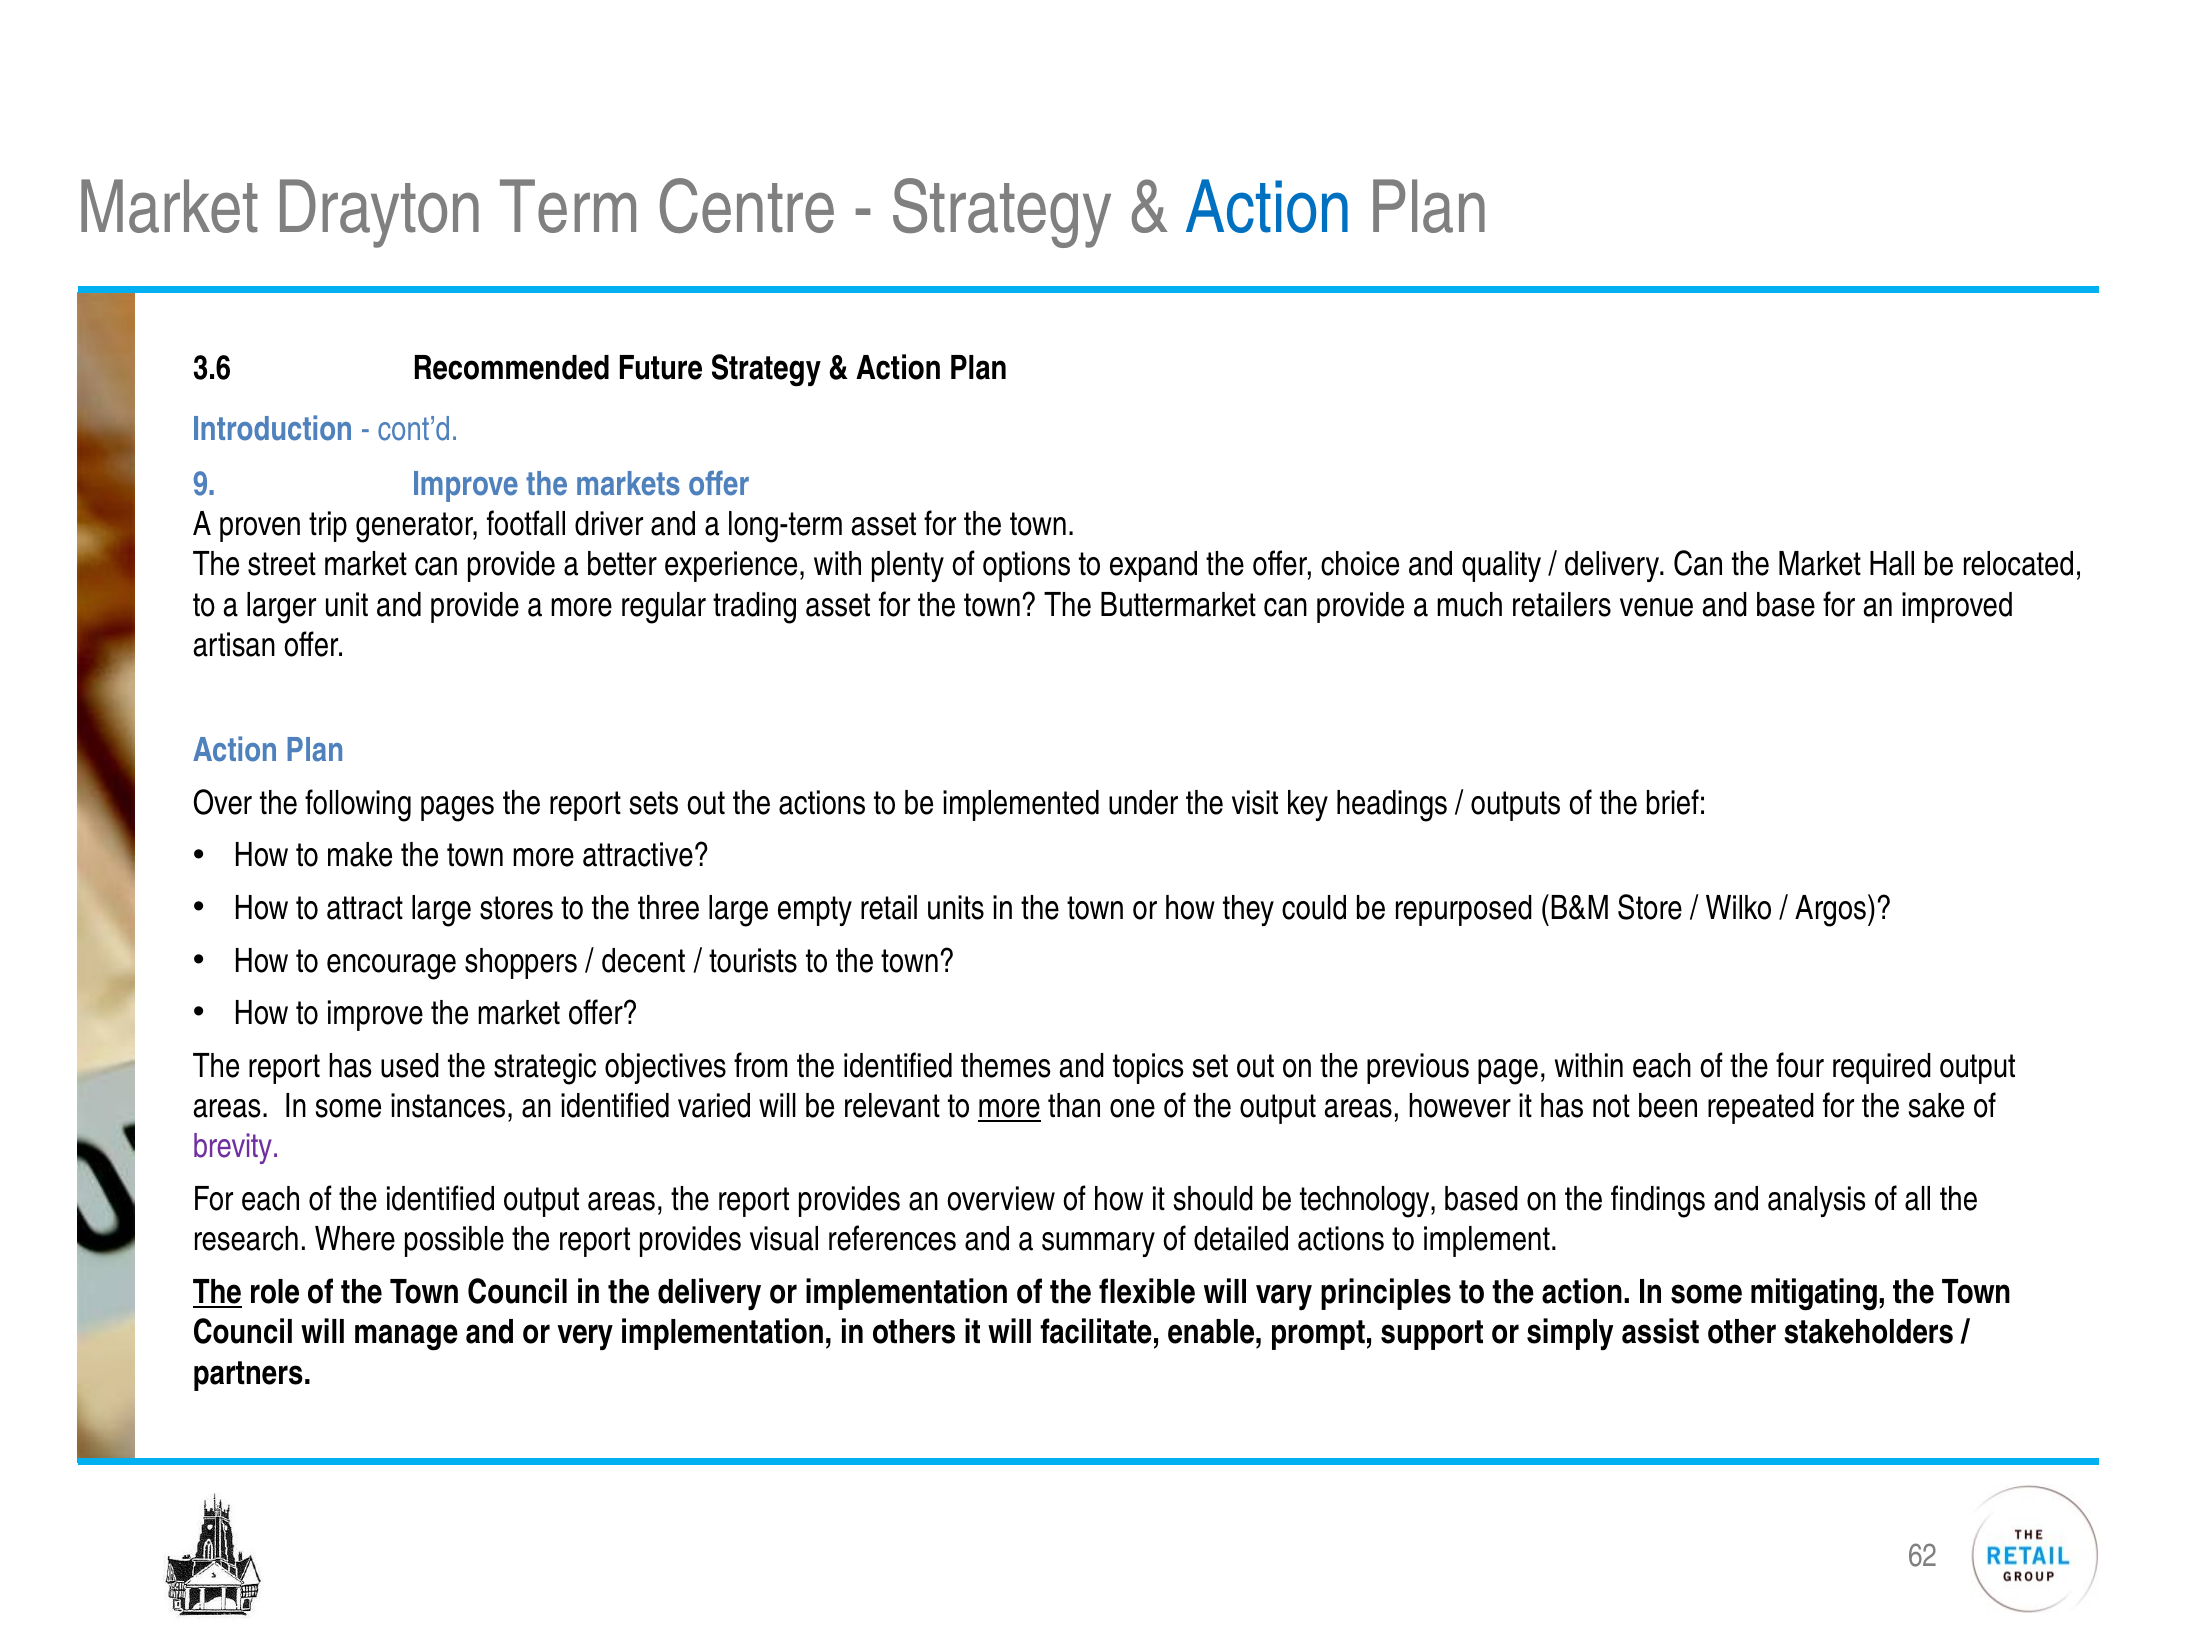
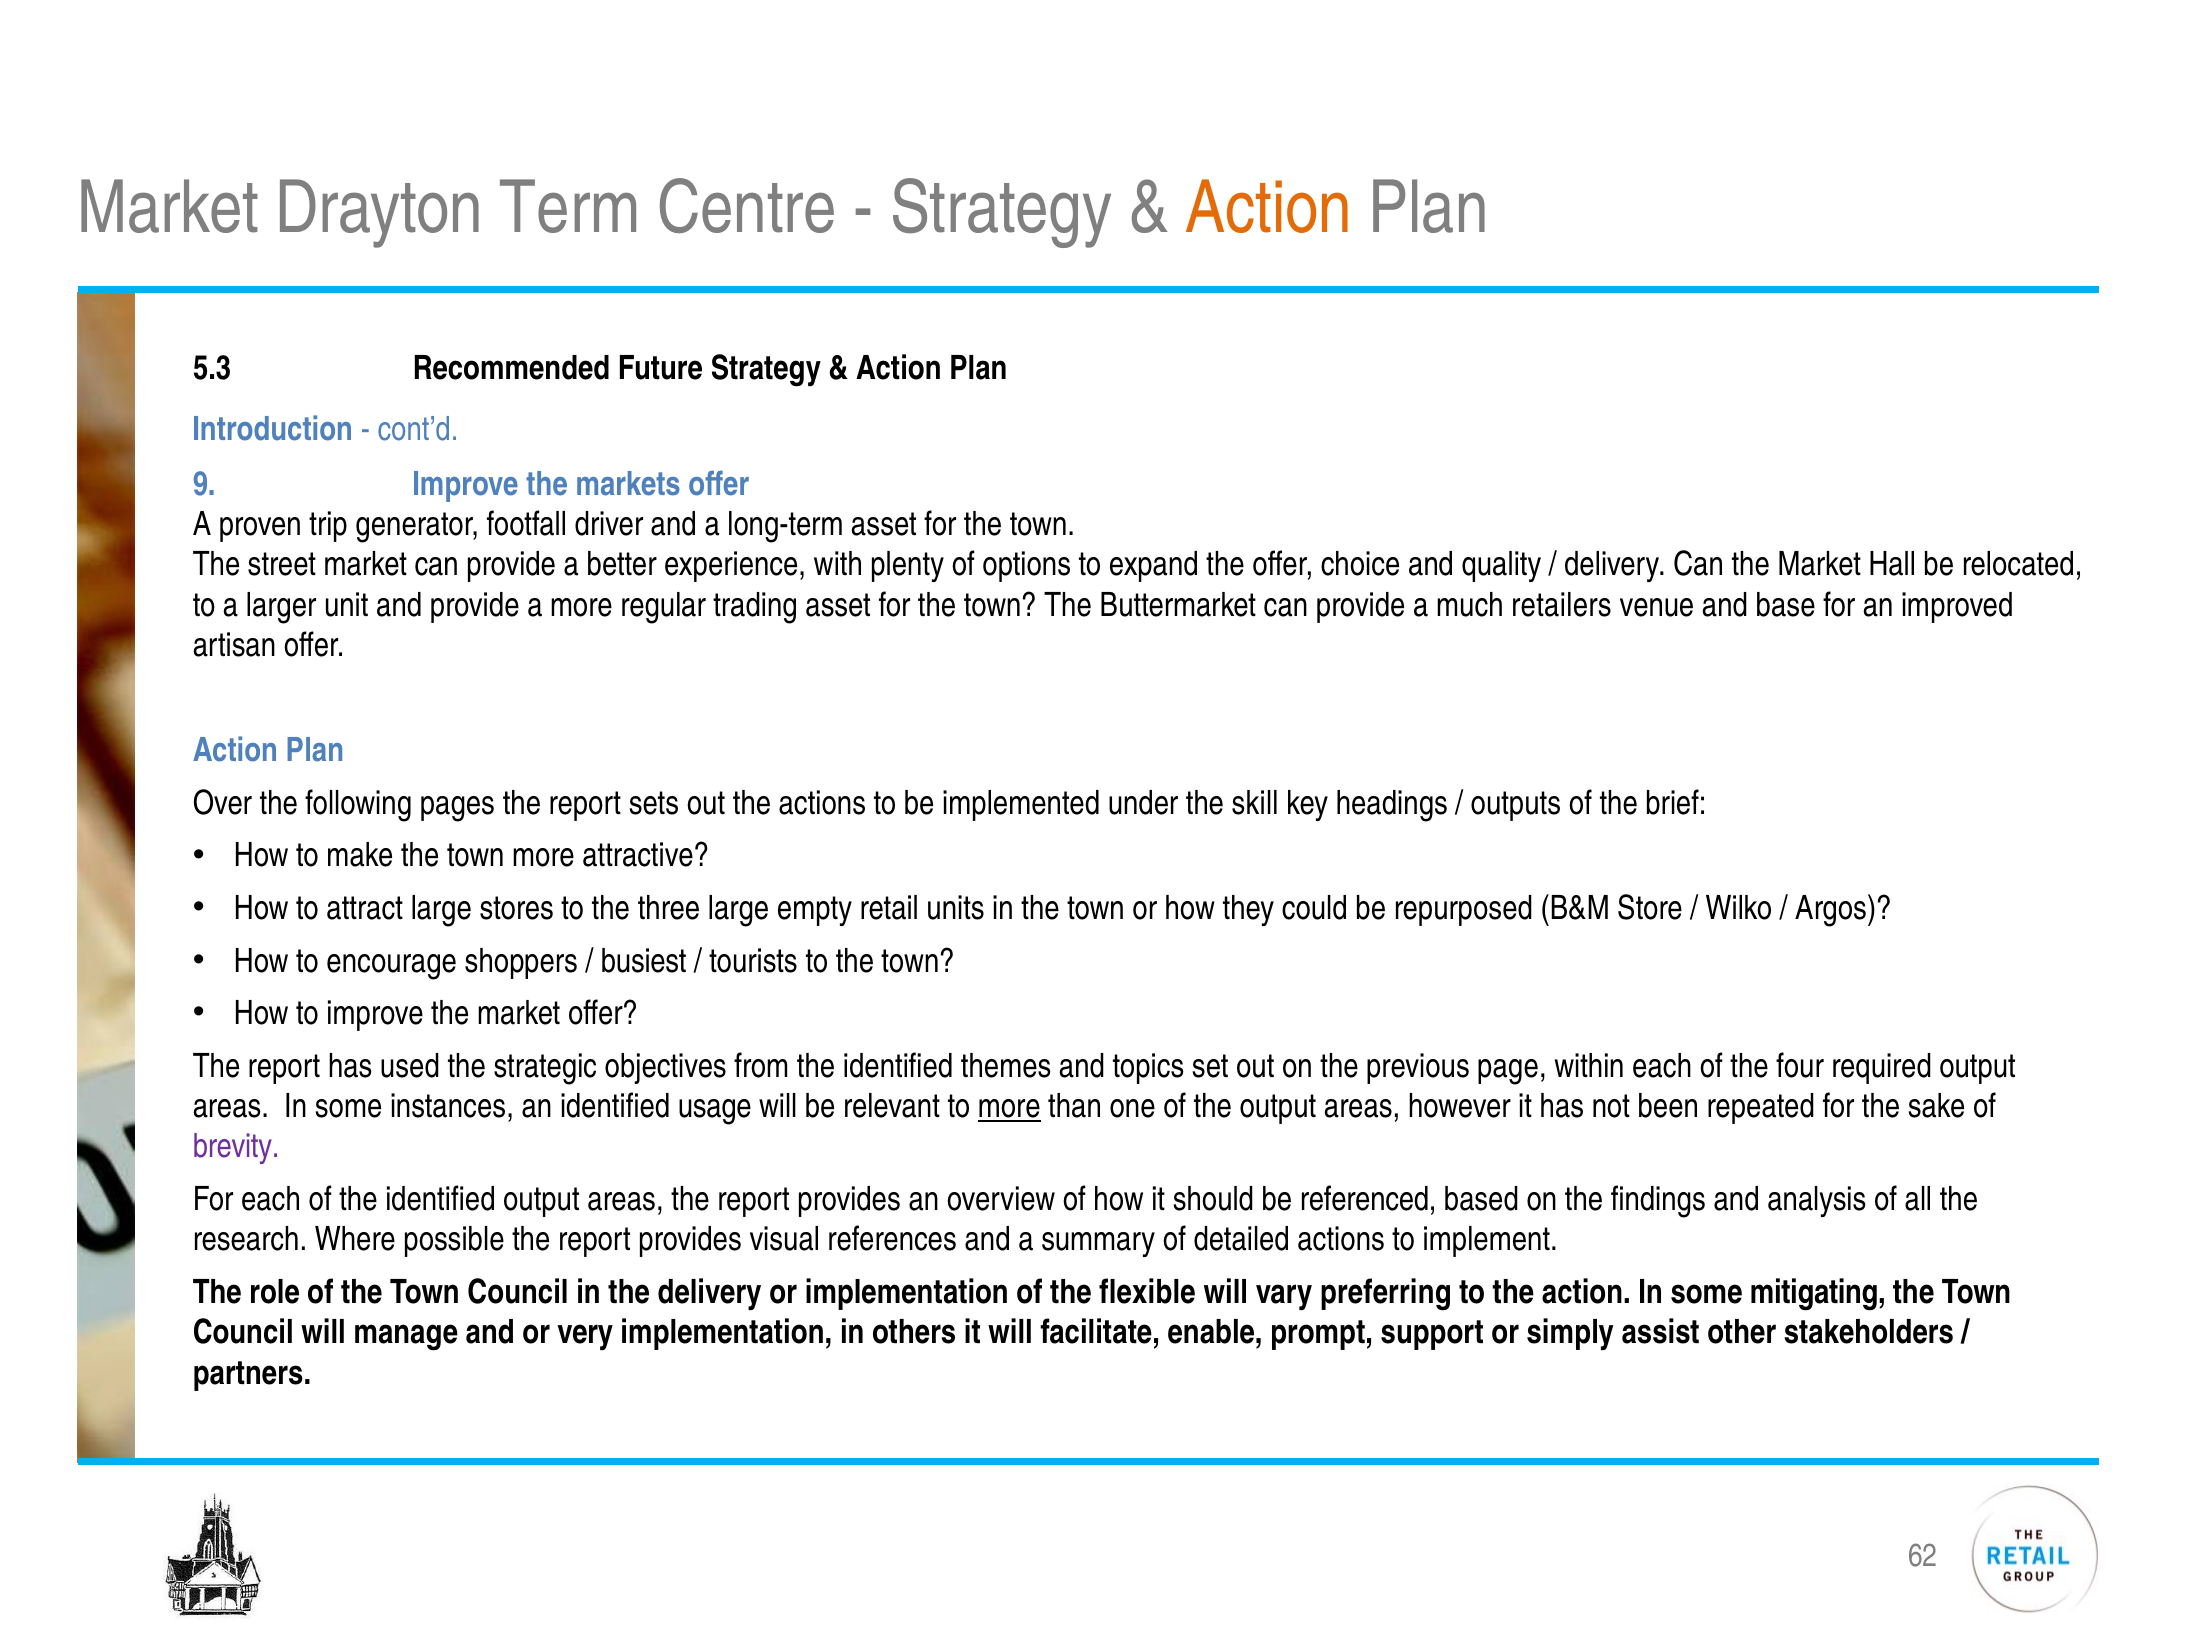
Action at (1269, 208) colour: blue -> orange
3.6: 3.6 -> 5.3
visit: visit -> skill
decent: decent -> busiest
varied: varied -> usage
technology: technology -> referenced
The at (217, 1292) underline: present -> none
principles: principles -> preferring
